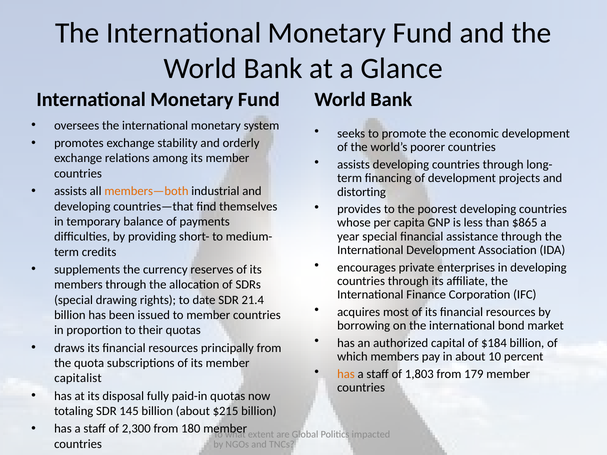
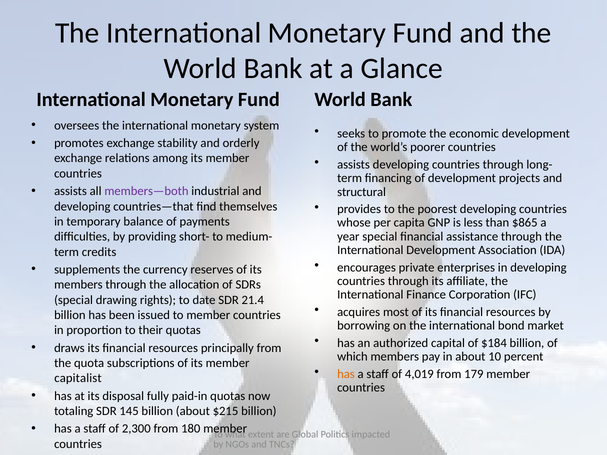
members—both colour: orange -> purple
distorting: distorting -> structural
1,803: 1,803 -> 4,019
